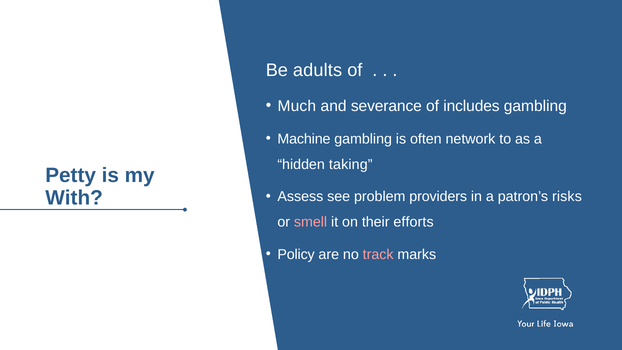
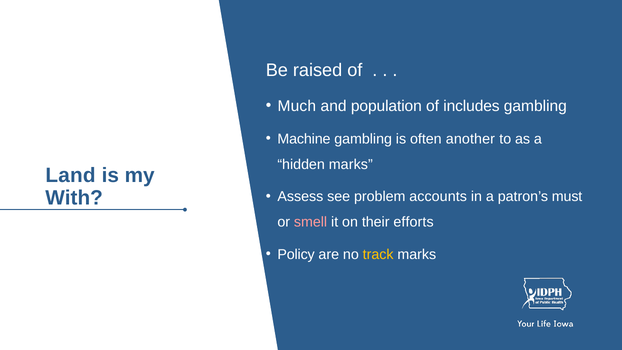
adults: adults -> raised
severance: severance -> population
network: network -> another
hidden taking: taking -> marks
Petty: Petty -> Land
providers: providers -> accounts
risks: risks -> must
track colour: pink -> yellow
